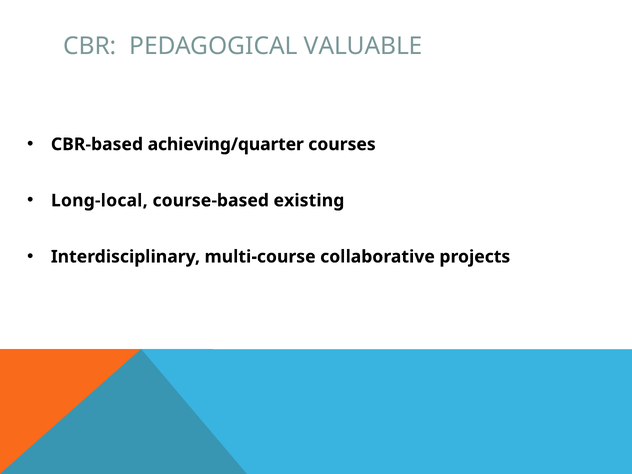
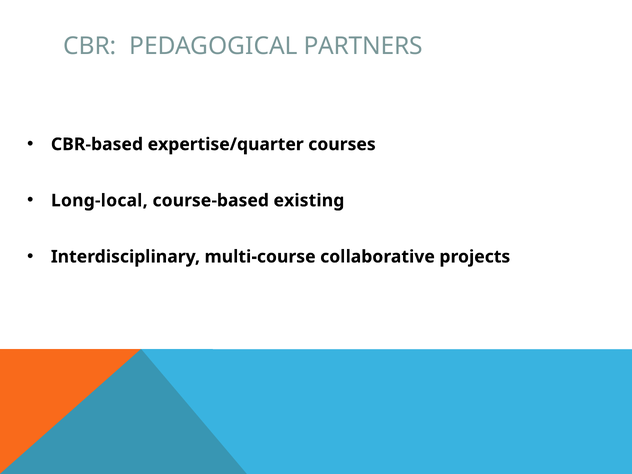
VALUABLE: VALUABLE -> PARTNERS
achieving/quarter: achieving/quarter -> expertise/quarter
